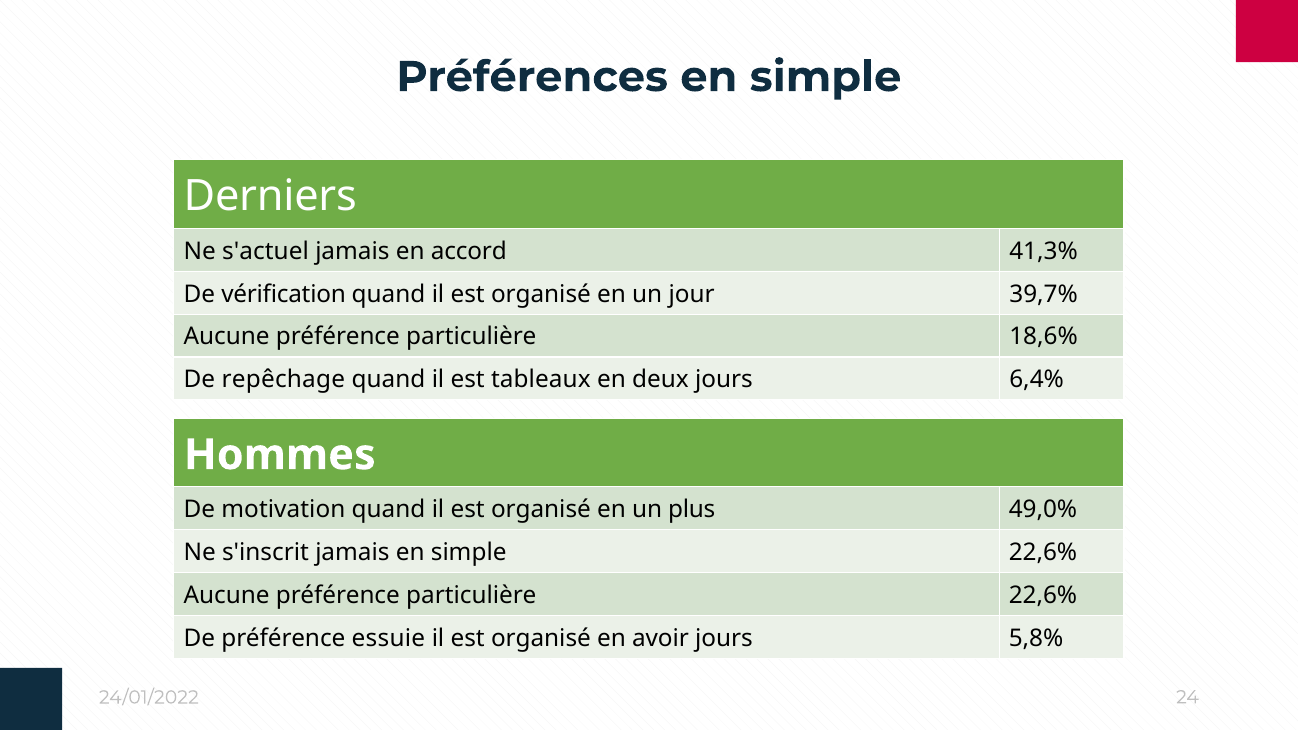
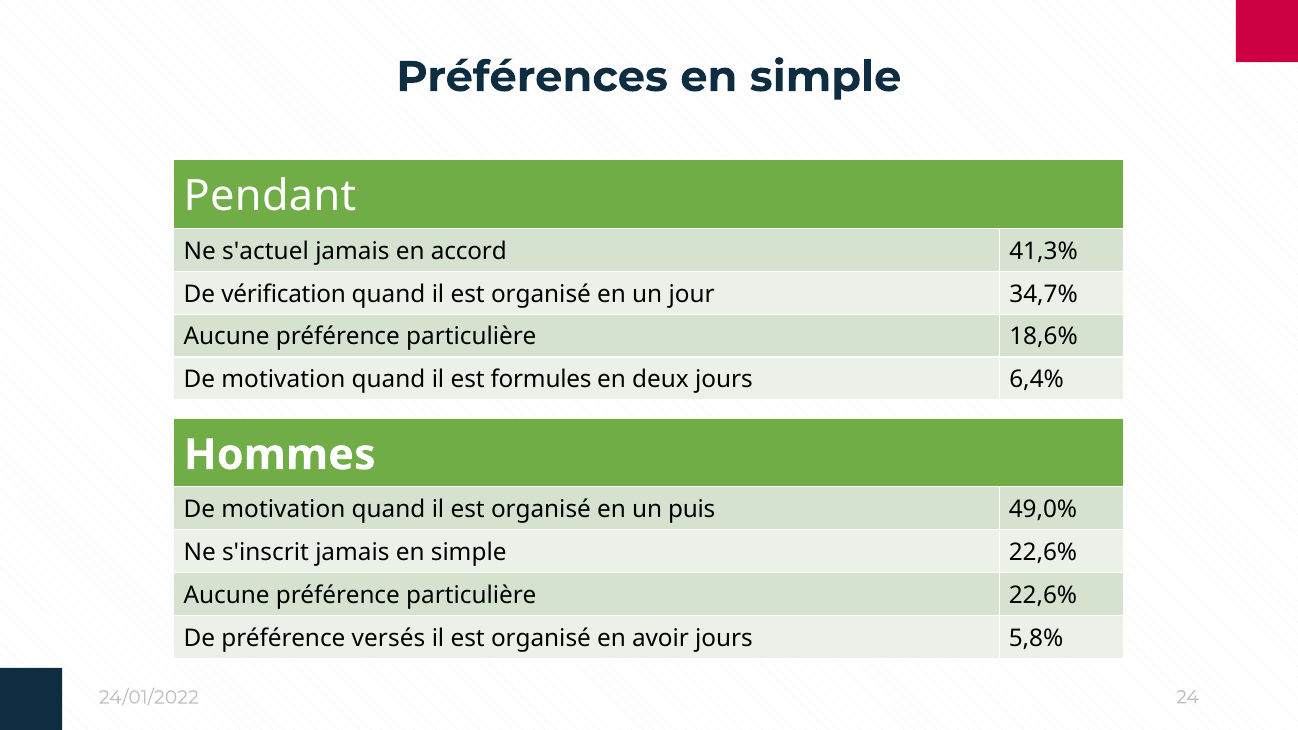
Derniers: Derniers -> Pendant
39,7%: 39,7% -> 34,7%
repêchage at (283, 380): repêchage -> motivation
tableaux: tableaux -> formules
plus: plus -> puis
essuie: essuie -> versés
